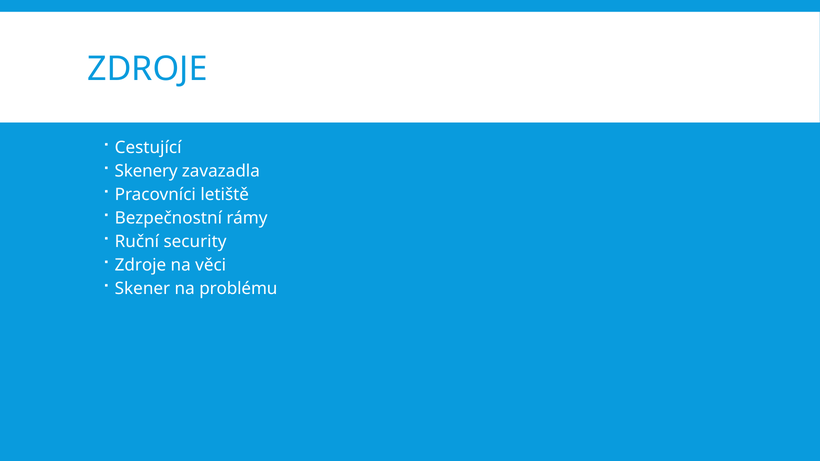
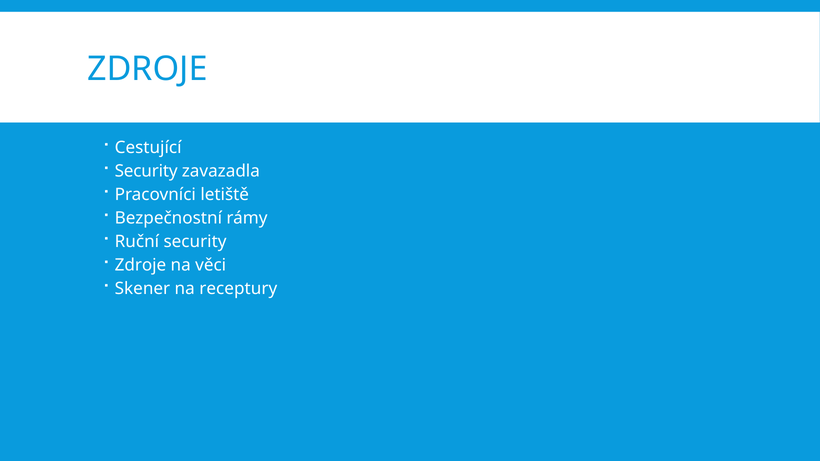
Skenery at (146, 171): Skenery -> Security
problému: problému -> receptury
